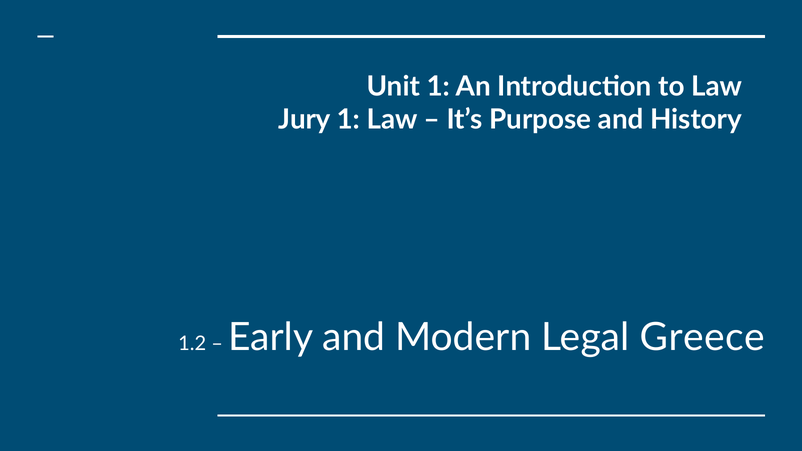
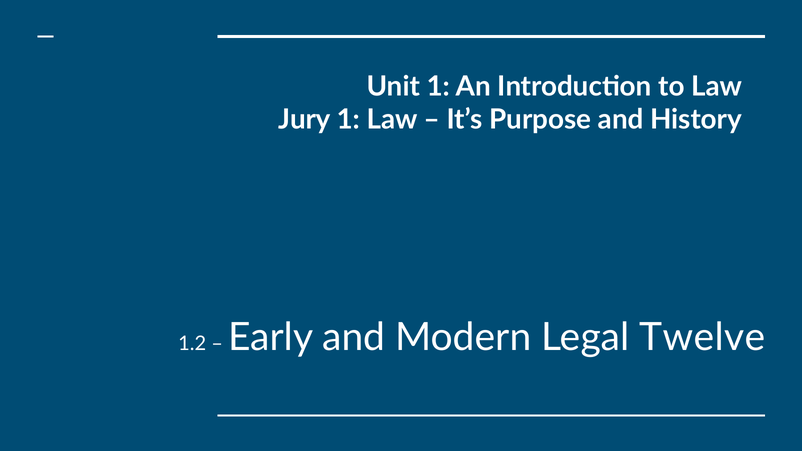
Greece: Greece -> Twelve
